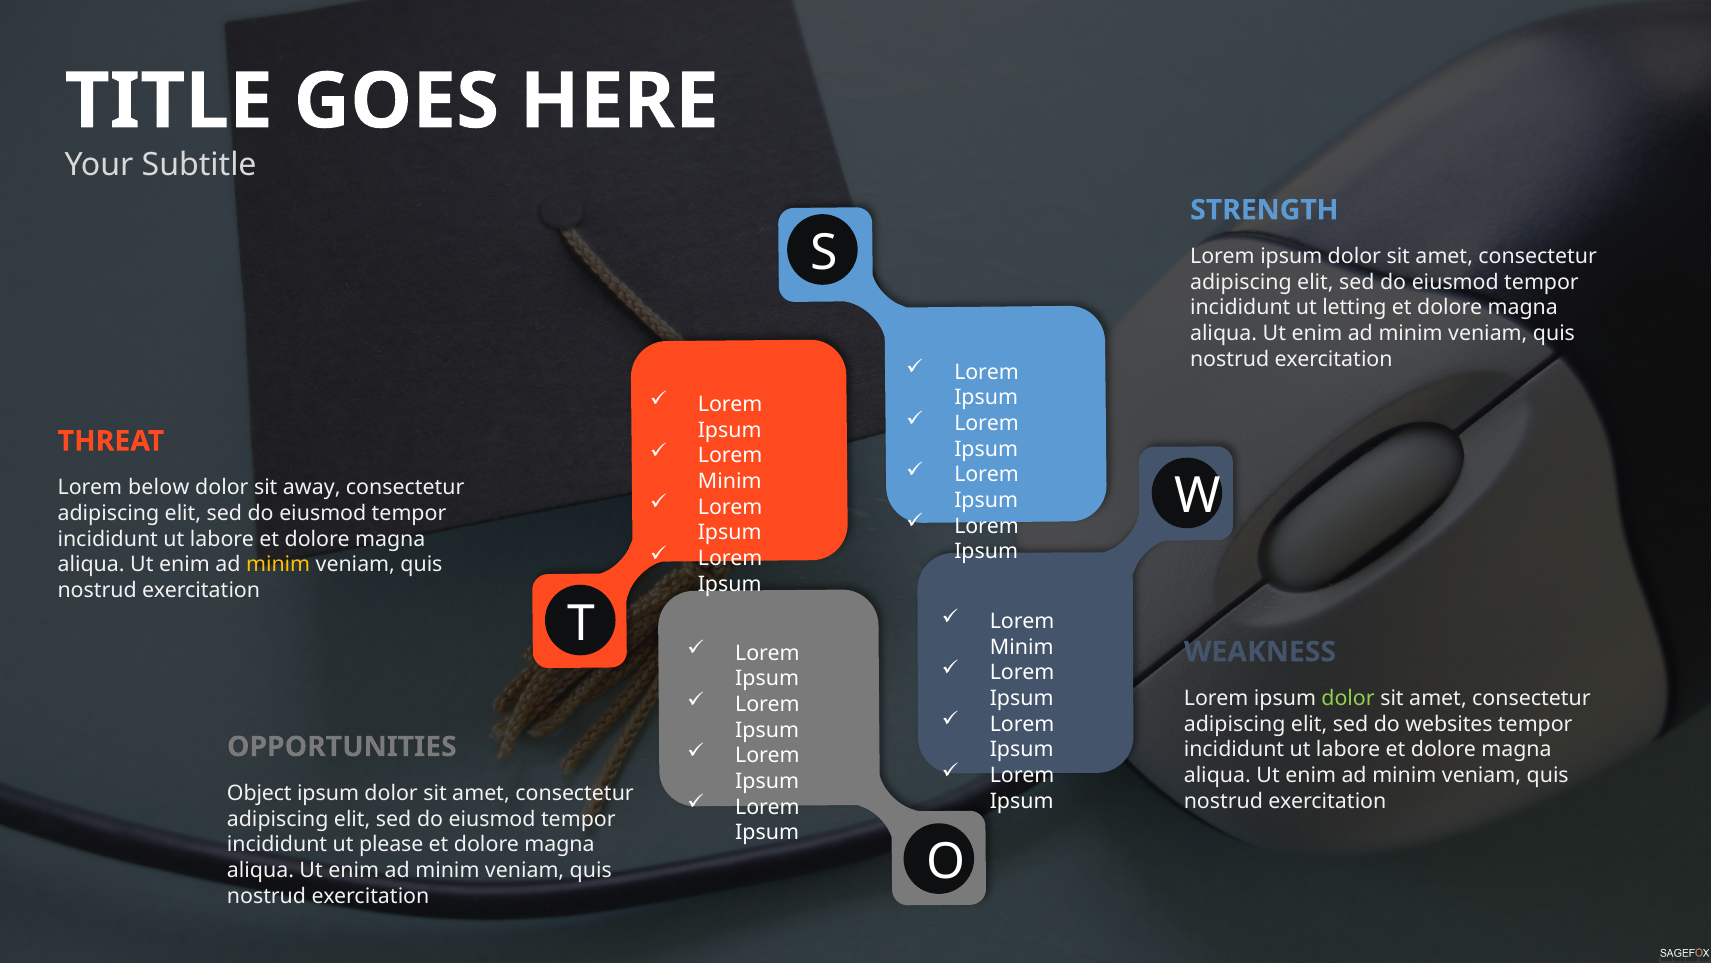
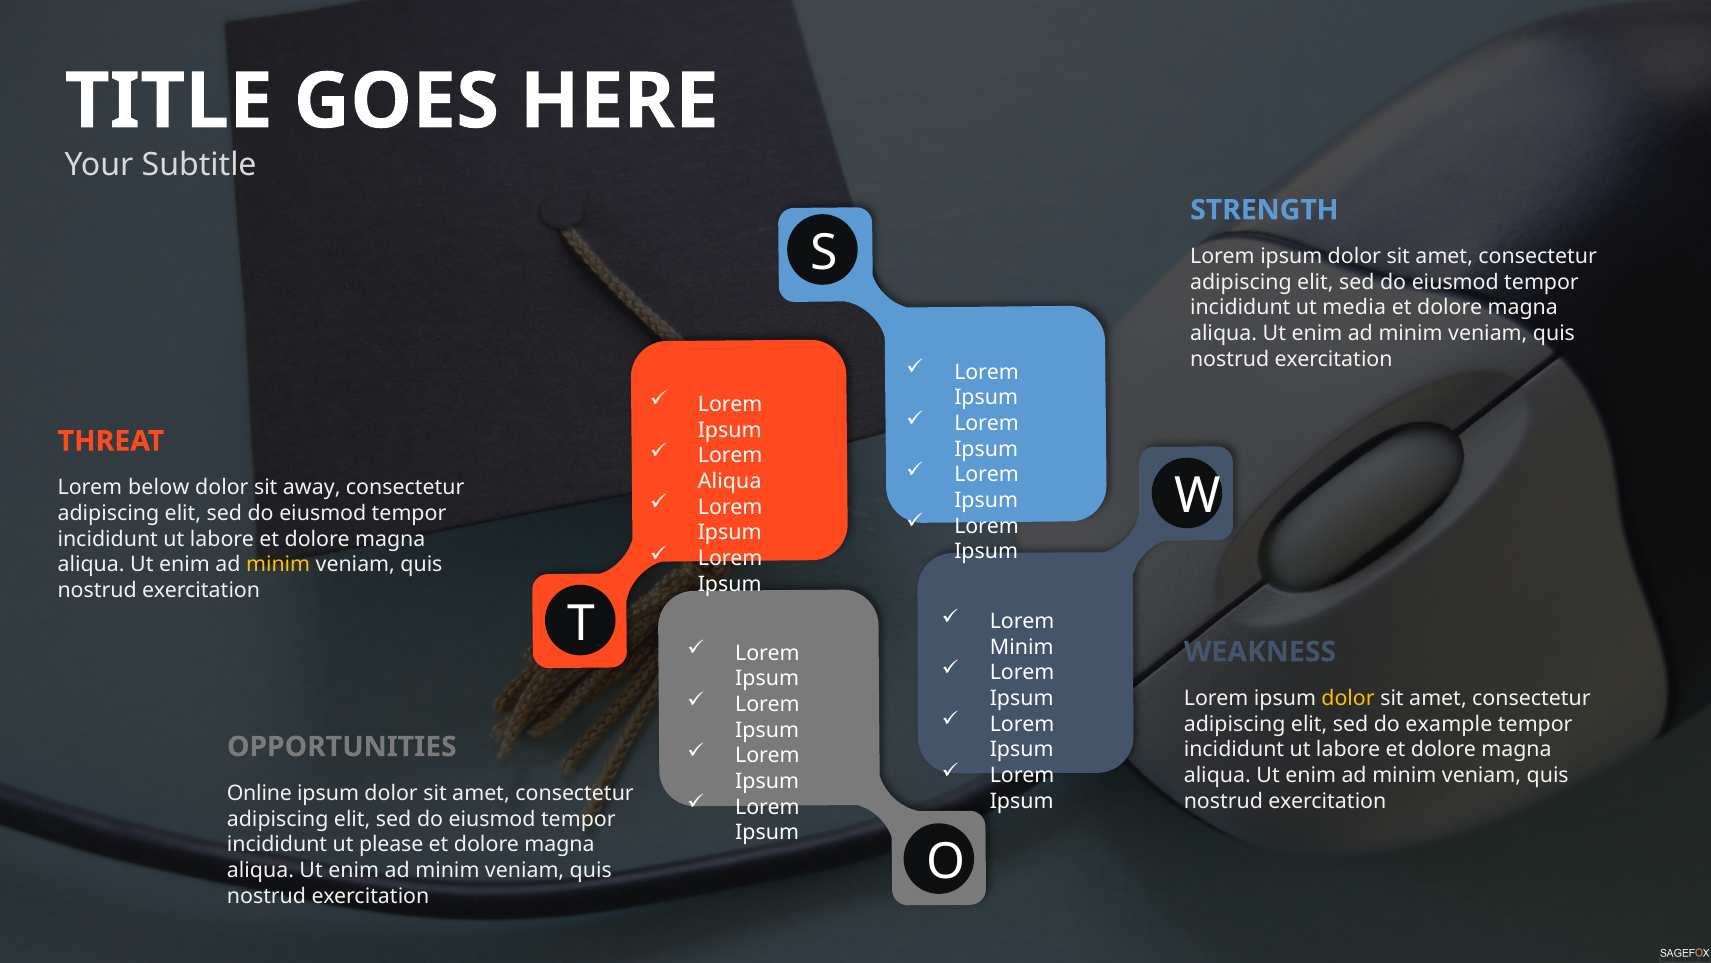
letting: letting -> media
Minim at (730, 481): Minim -> Aliqua
dolor at (1348, 698) colour: light green -> yellow
websites: websites -> example
Object: Object -> Online
